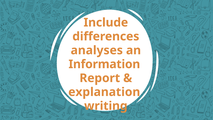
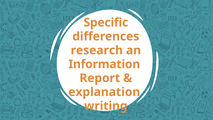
Include: Include -> Specific
analyses: analyses -> research
